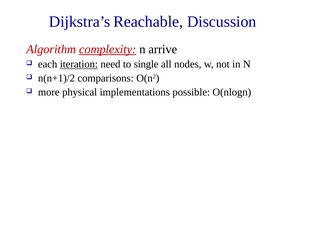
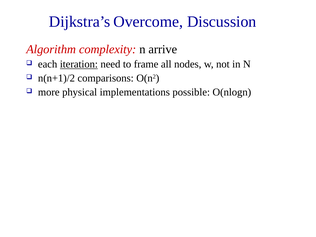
Reachable: Reachable -> Overcome
complexity underline: present -> none
single: single -> frame
